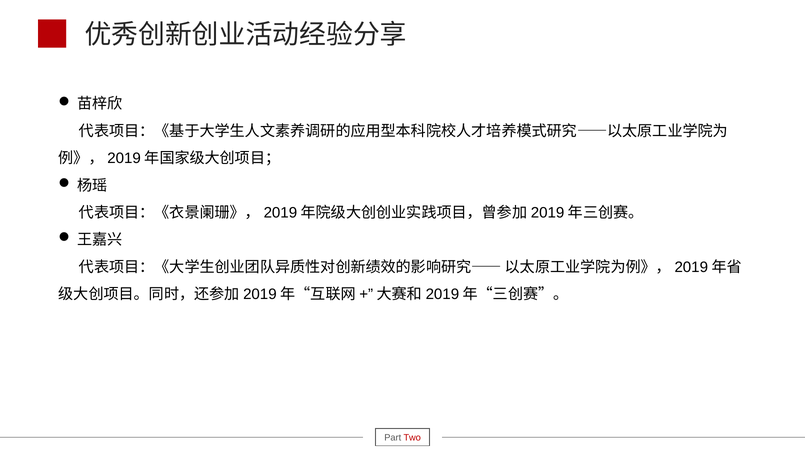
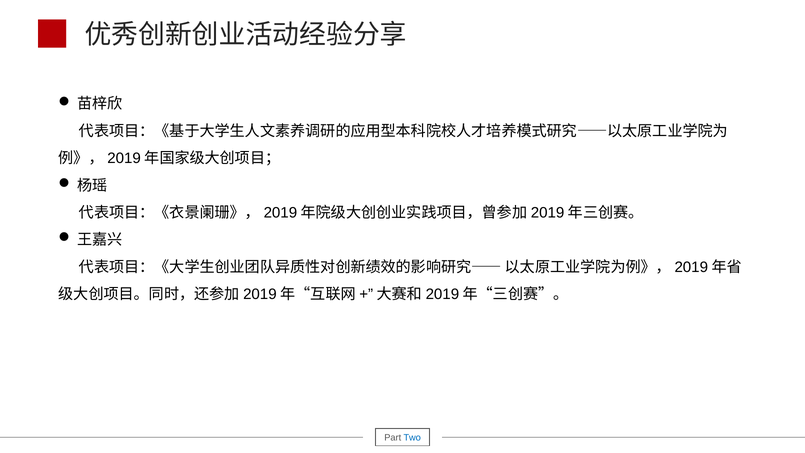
Two colour: red -> blue
